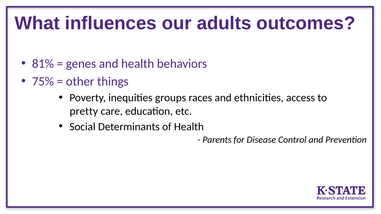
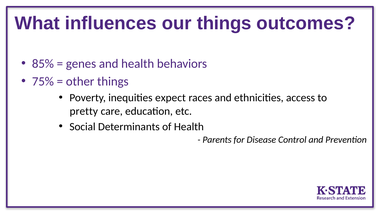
our adults: adults -> things
81%: 81% -> 85%
groups: groups -> expect
